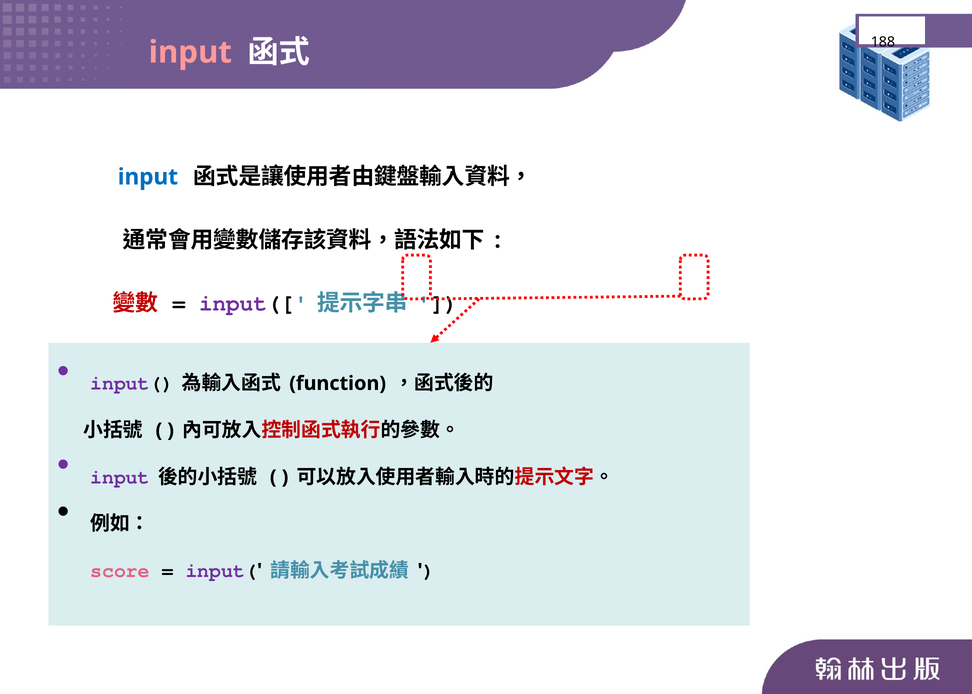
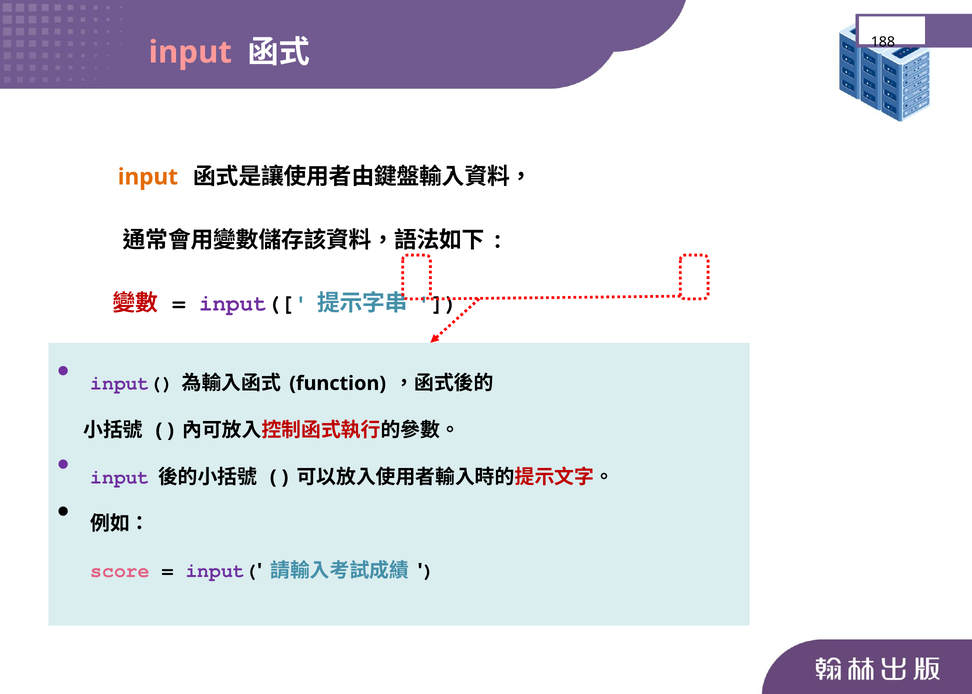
input at (148, 177) colour: blue -> orange
